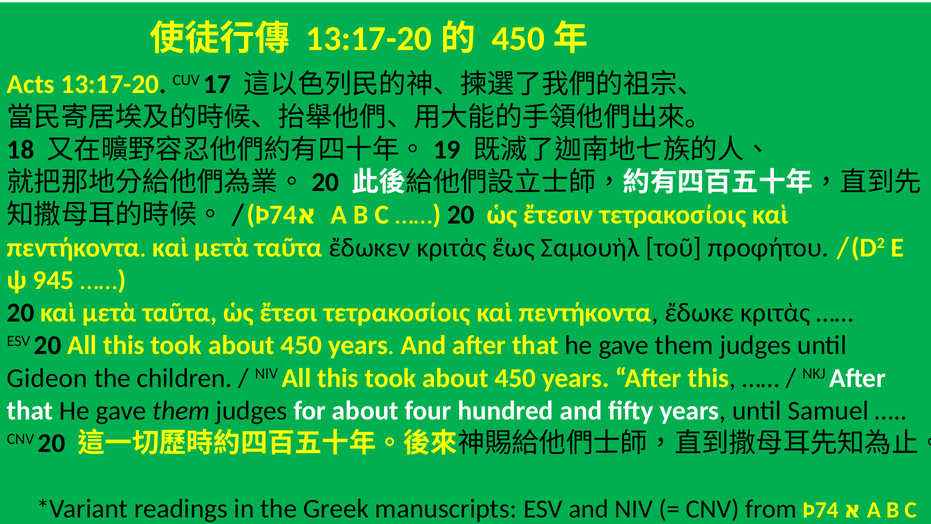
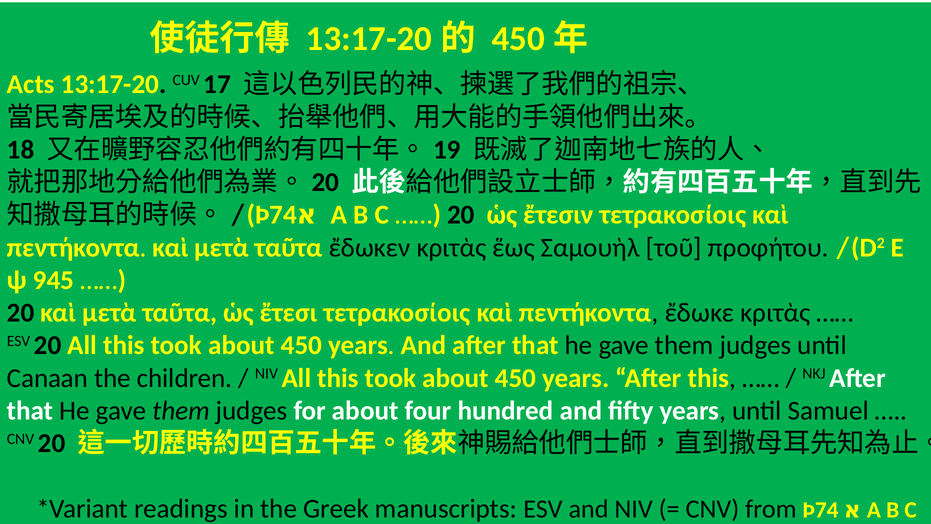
Gideon: Gideon -> Canaan
